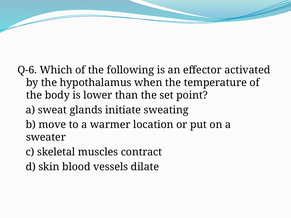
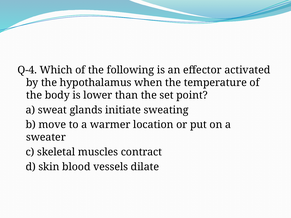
Q-6: Q-6 -> Q-4
